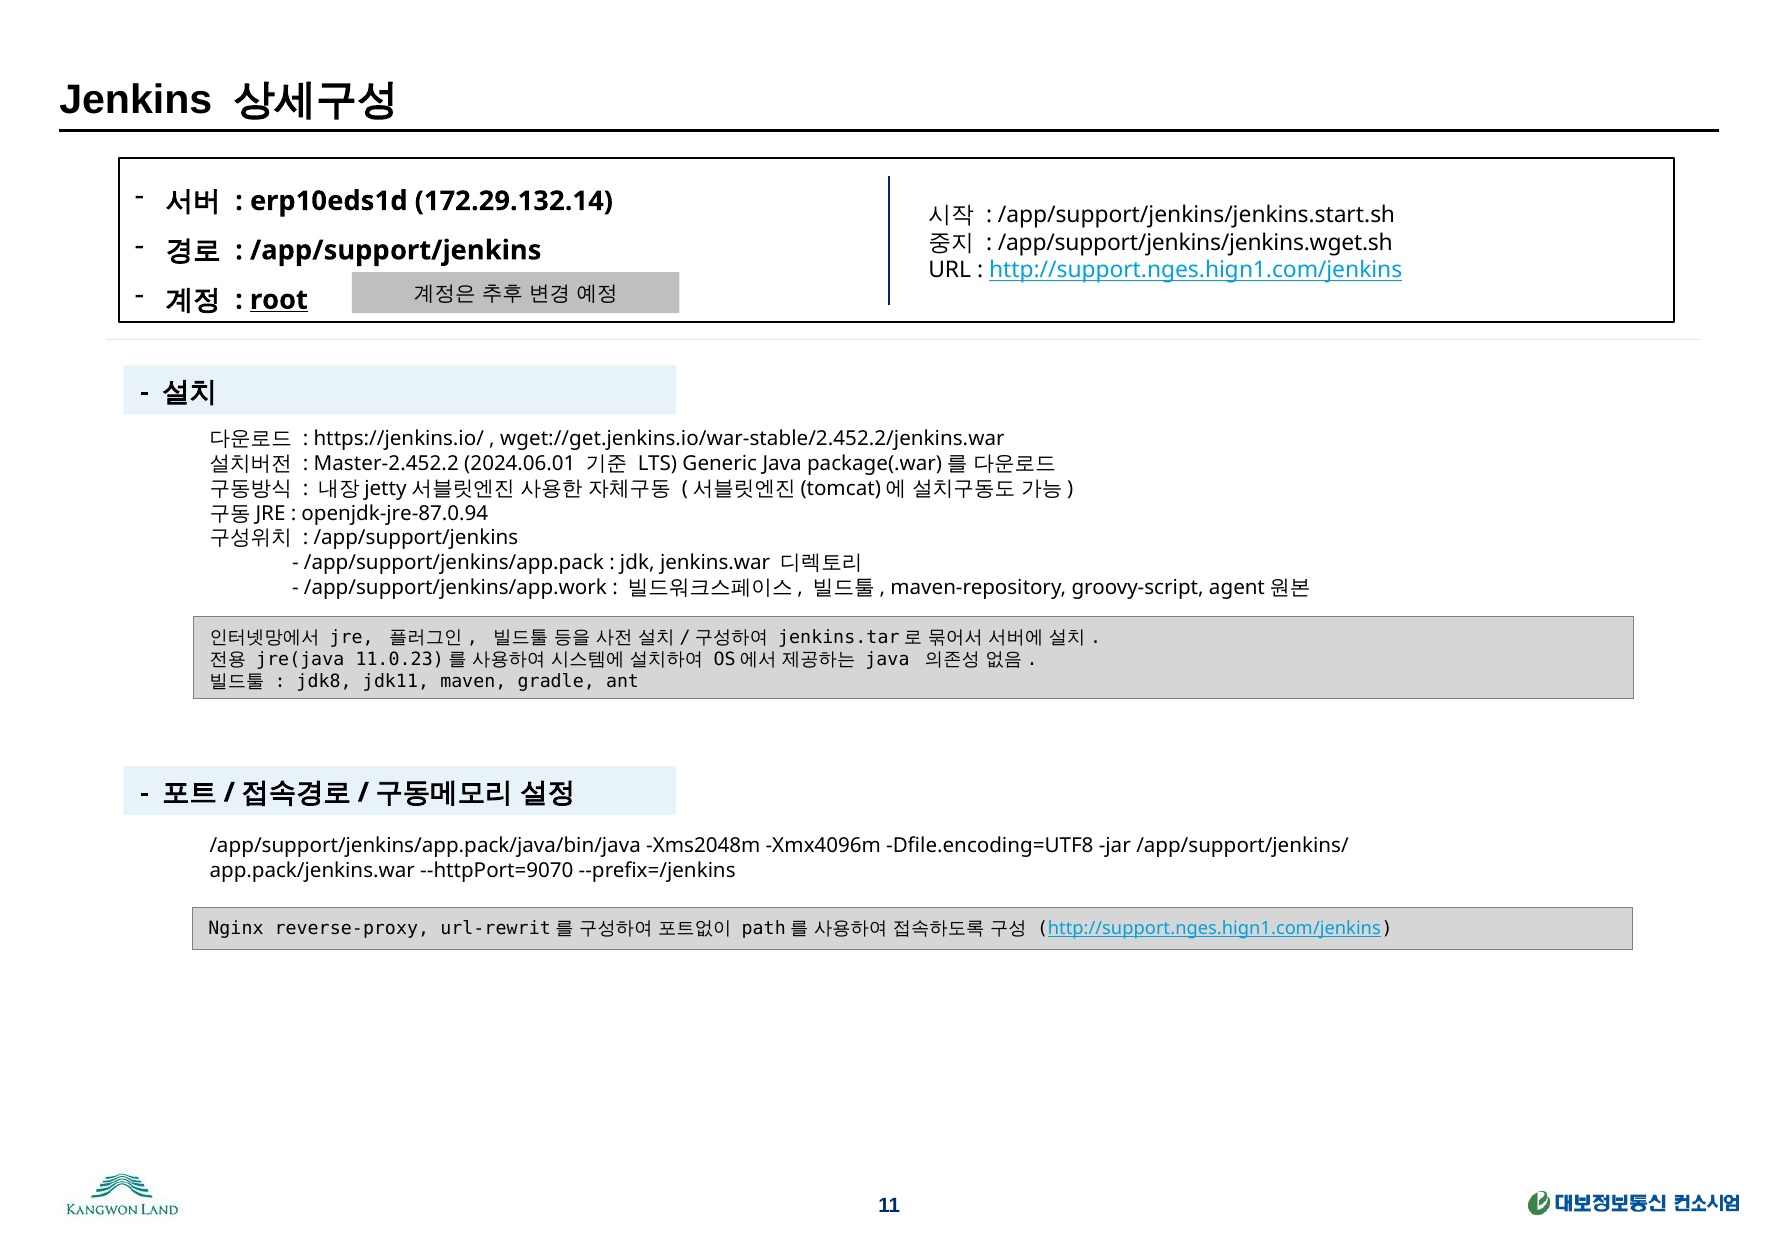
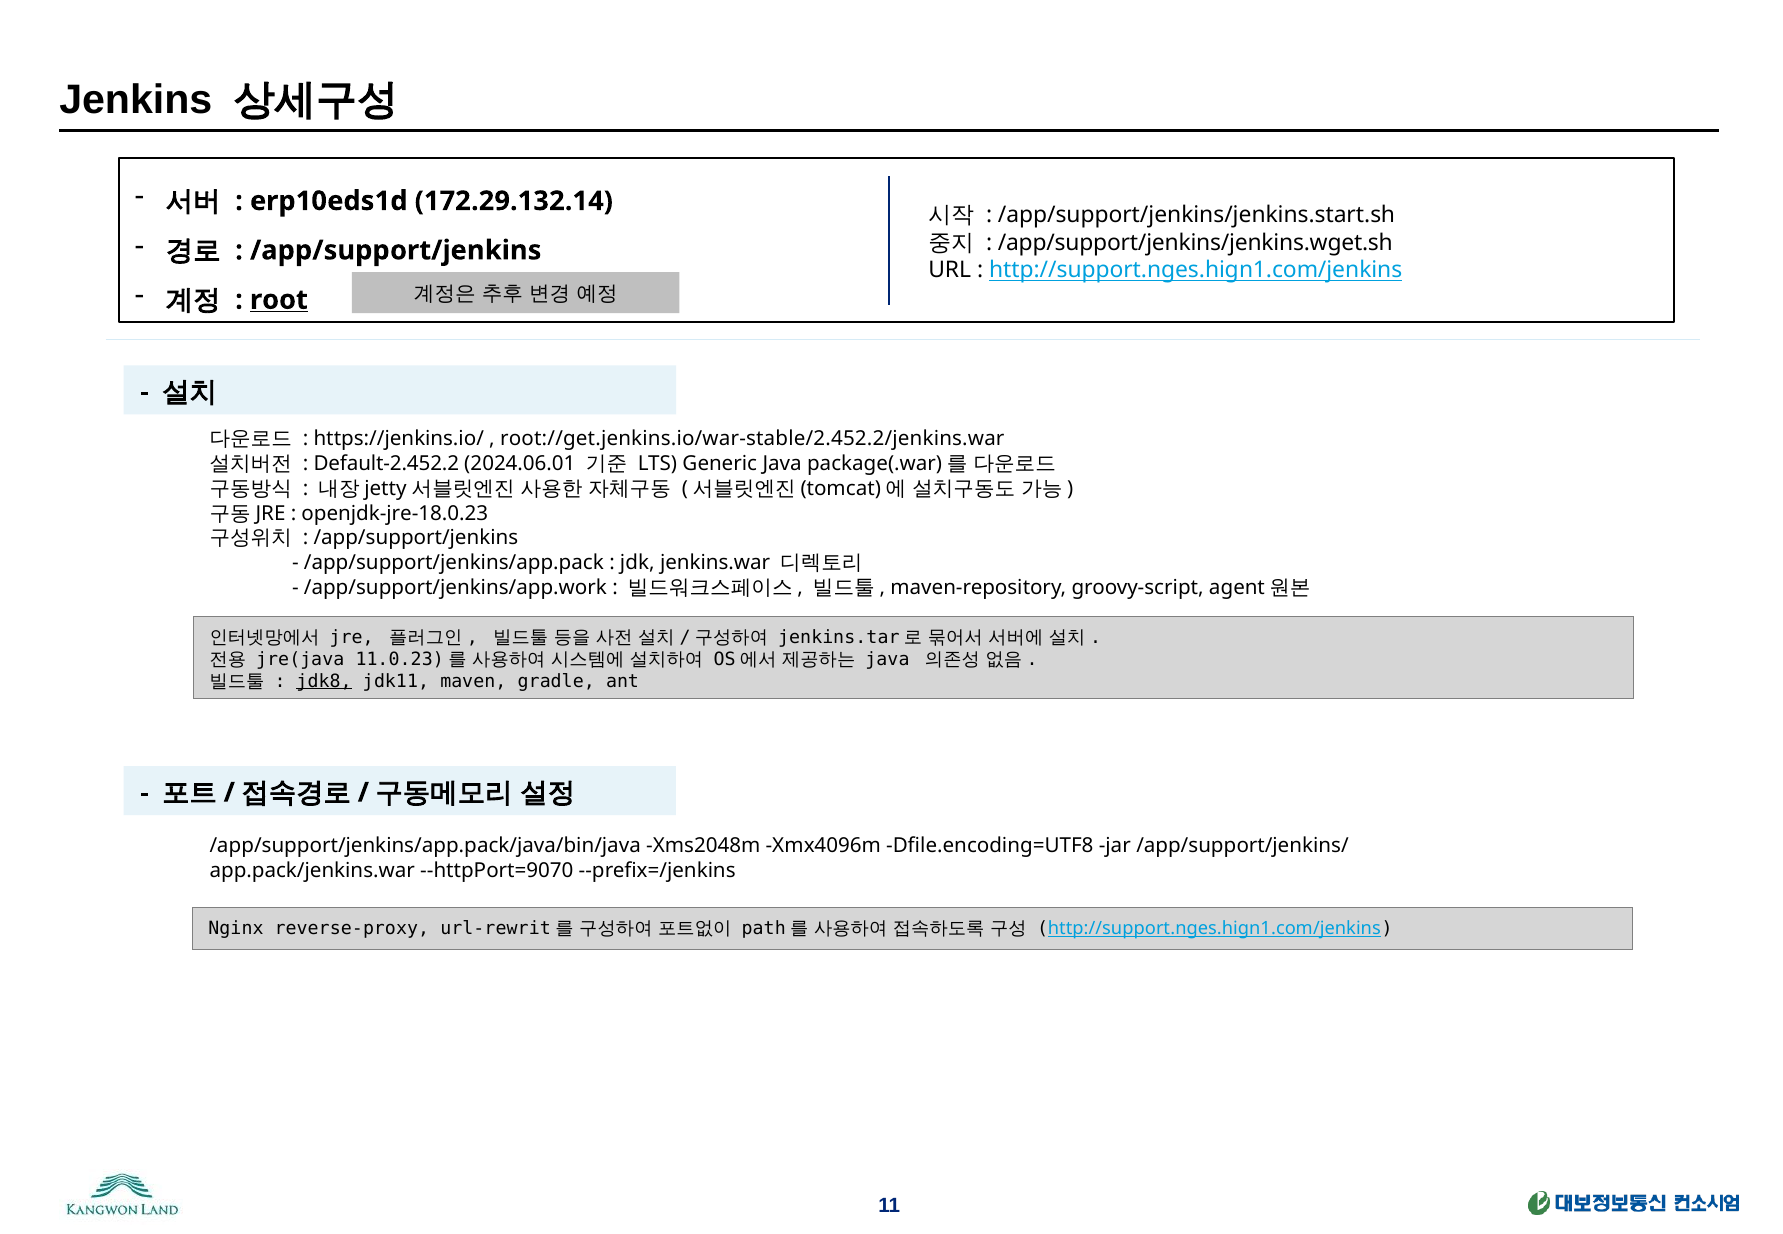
wget://get.jenkins.io/war-stable/2.452.2/jenkins.war: wget://get.jenkins.io/war-stable/2.452.2/jenkins.war -> root://get.jenkins.io/war-stable/2.452.2/jenkins.war
Master-2.452.2: Master-2.452.2 -> Default-2.452.2
openjdk-jre-87.0.94: openjdk-jre-87.0.94 -> openjdk-jre-18.0.23
jdk8 underline: none -> present
